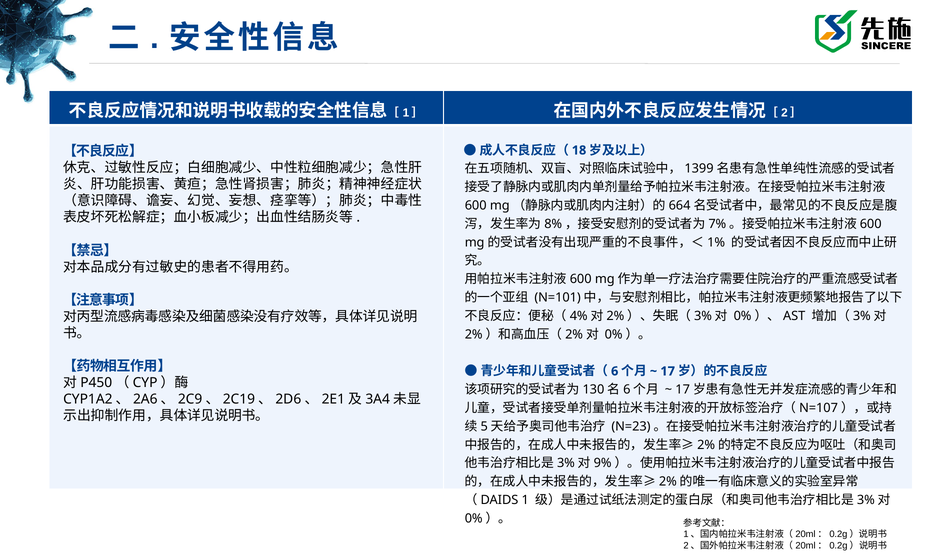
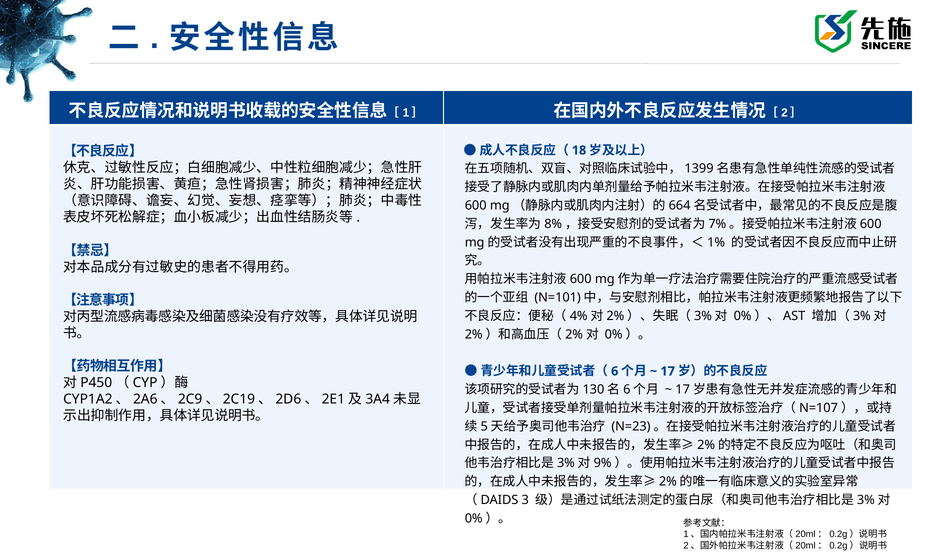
1: 1 -> 3
